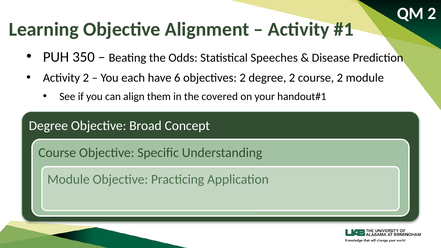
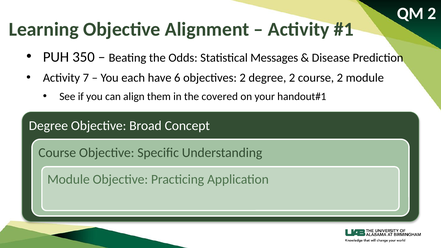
Speeches: Speeches -> Messages
Activity 2: 2 -> 7
